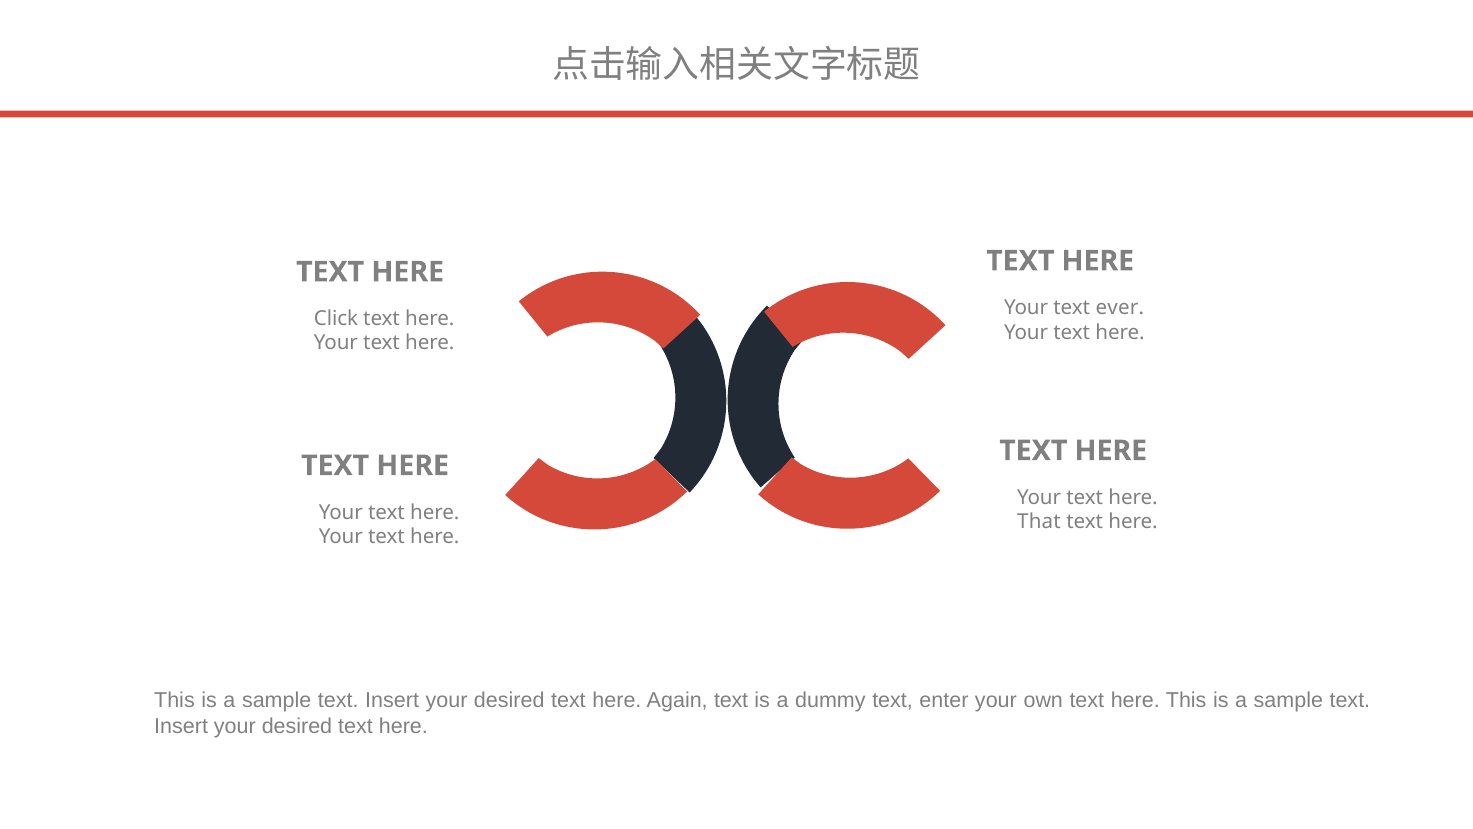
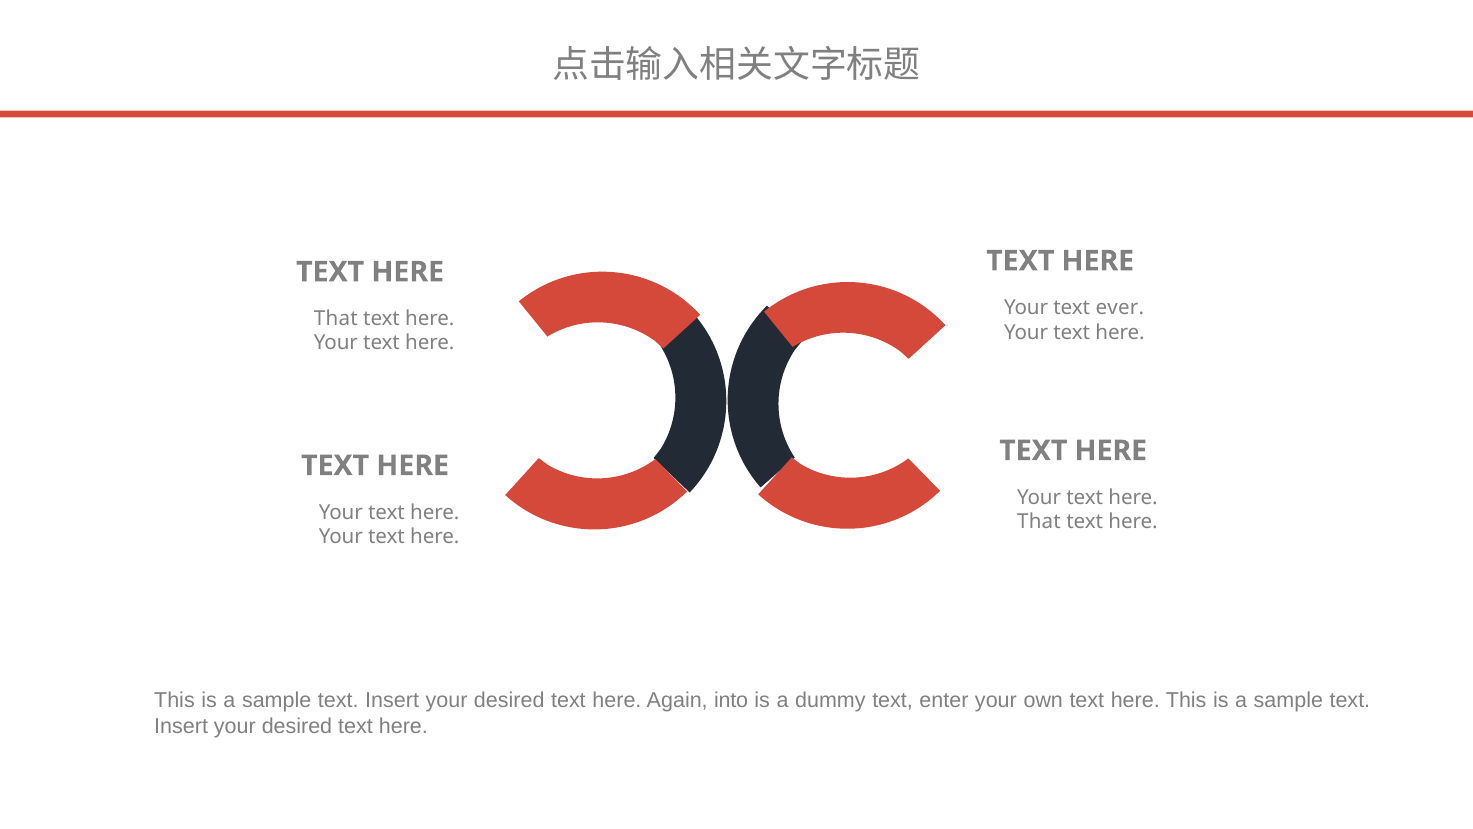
Click at (336, 319): Click -> That
Again text: text -> into
